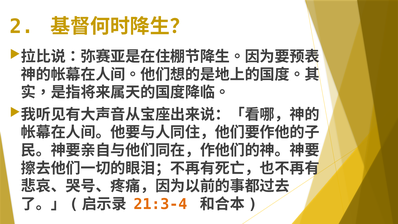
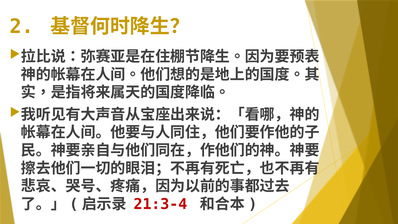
21:3-4 colour: orange -> red
